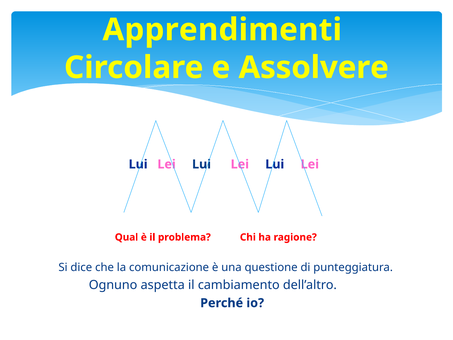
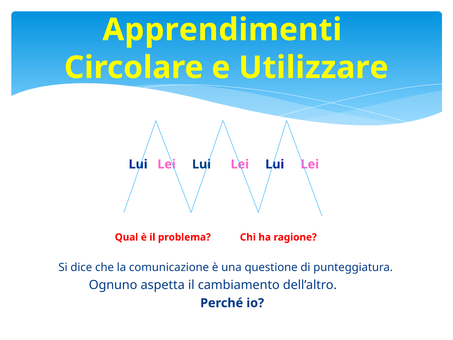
Assolvere: Assolvere -> Utilizzare
